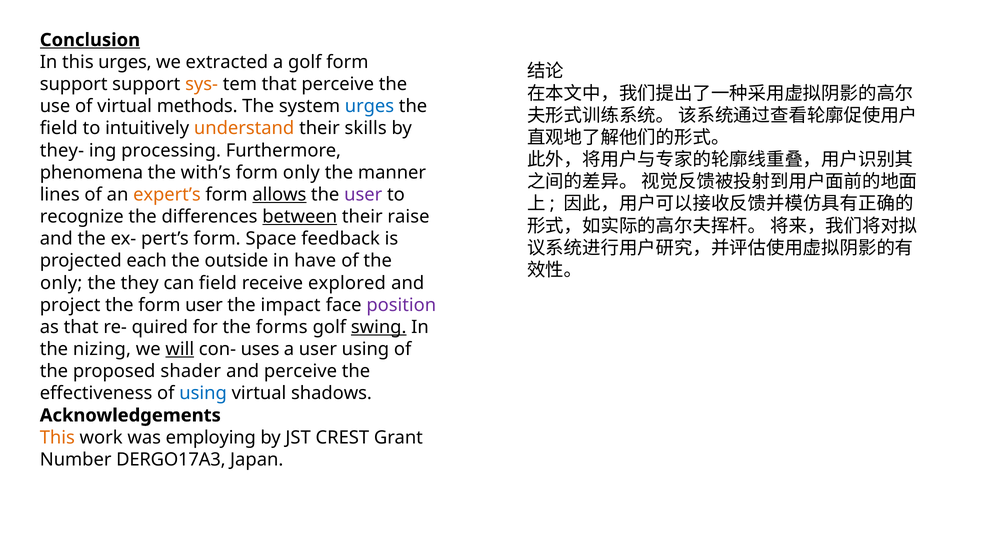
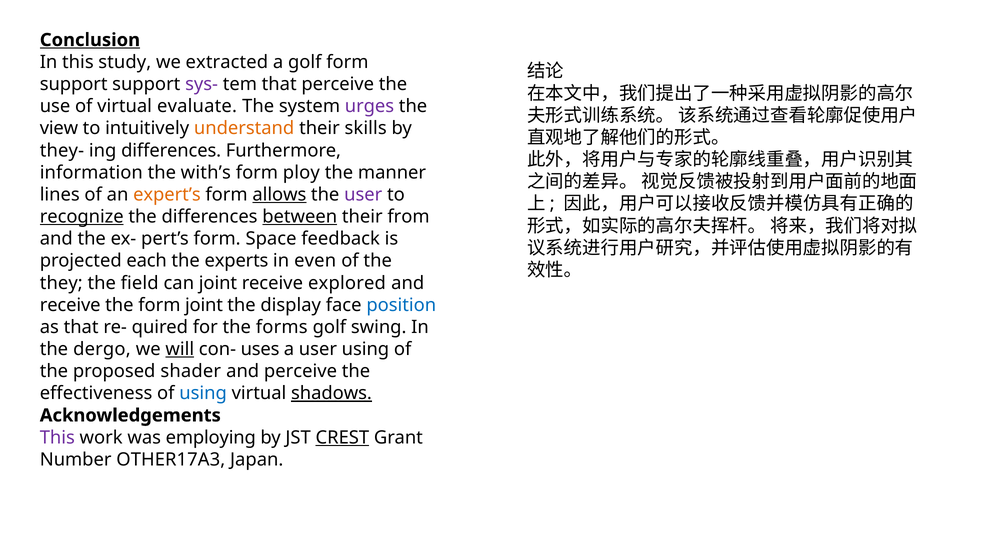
this urges: urges -> study
sys- colour: orange -> purple
methods: methods -> evaluate
urges at (369, 106) colour: blue -> purple
field at (59, 128): field -> view
ing processing: processing -> differences
phenomena: phenomena -> information
form only: only -> ploy
recognize underline: none -> present
raise: raise -> from
outside: outside -> experts
have: have -> even
only at (61, 283): only -> they
they: they -> field
can field: field -> joint
project at (70, 305): project -> receive
form user: user -> joint
impact: impact -> display
position colour: purple -> blue
swing underline: present -> none
nizing: nizing -> dergo
shadows underline: none -> present
This at (57, 437) colour: orange -> purple
CREST underline: none -> present
DERGO17A3: DERGO17A3 -> OTHER17A3
